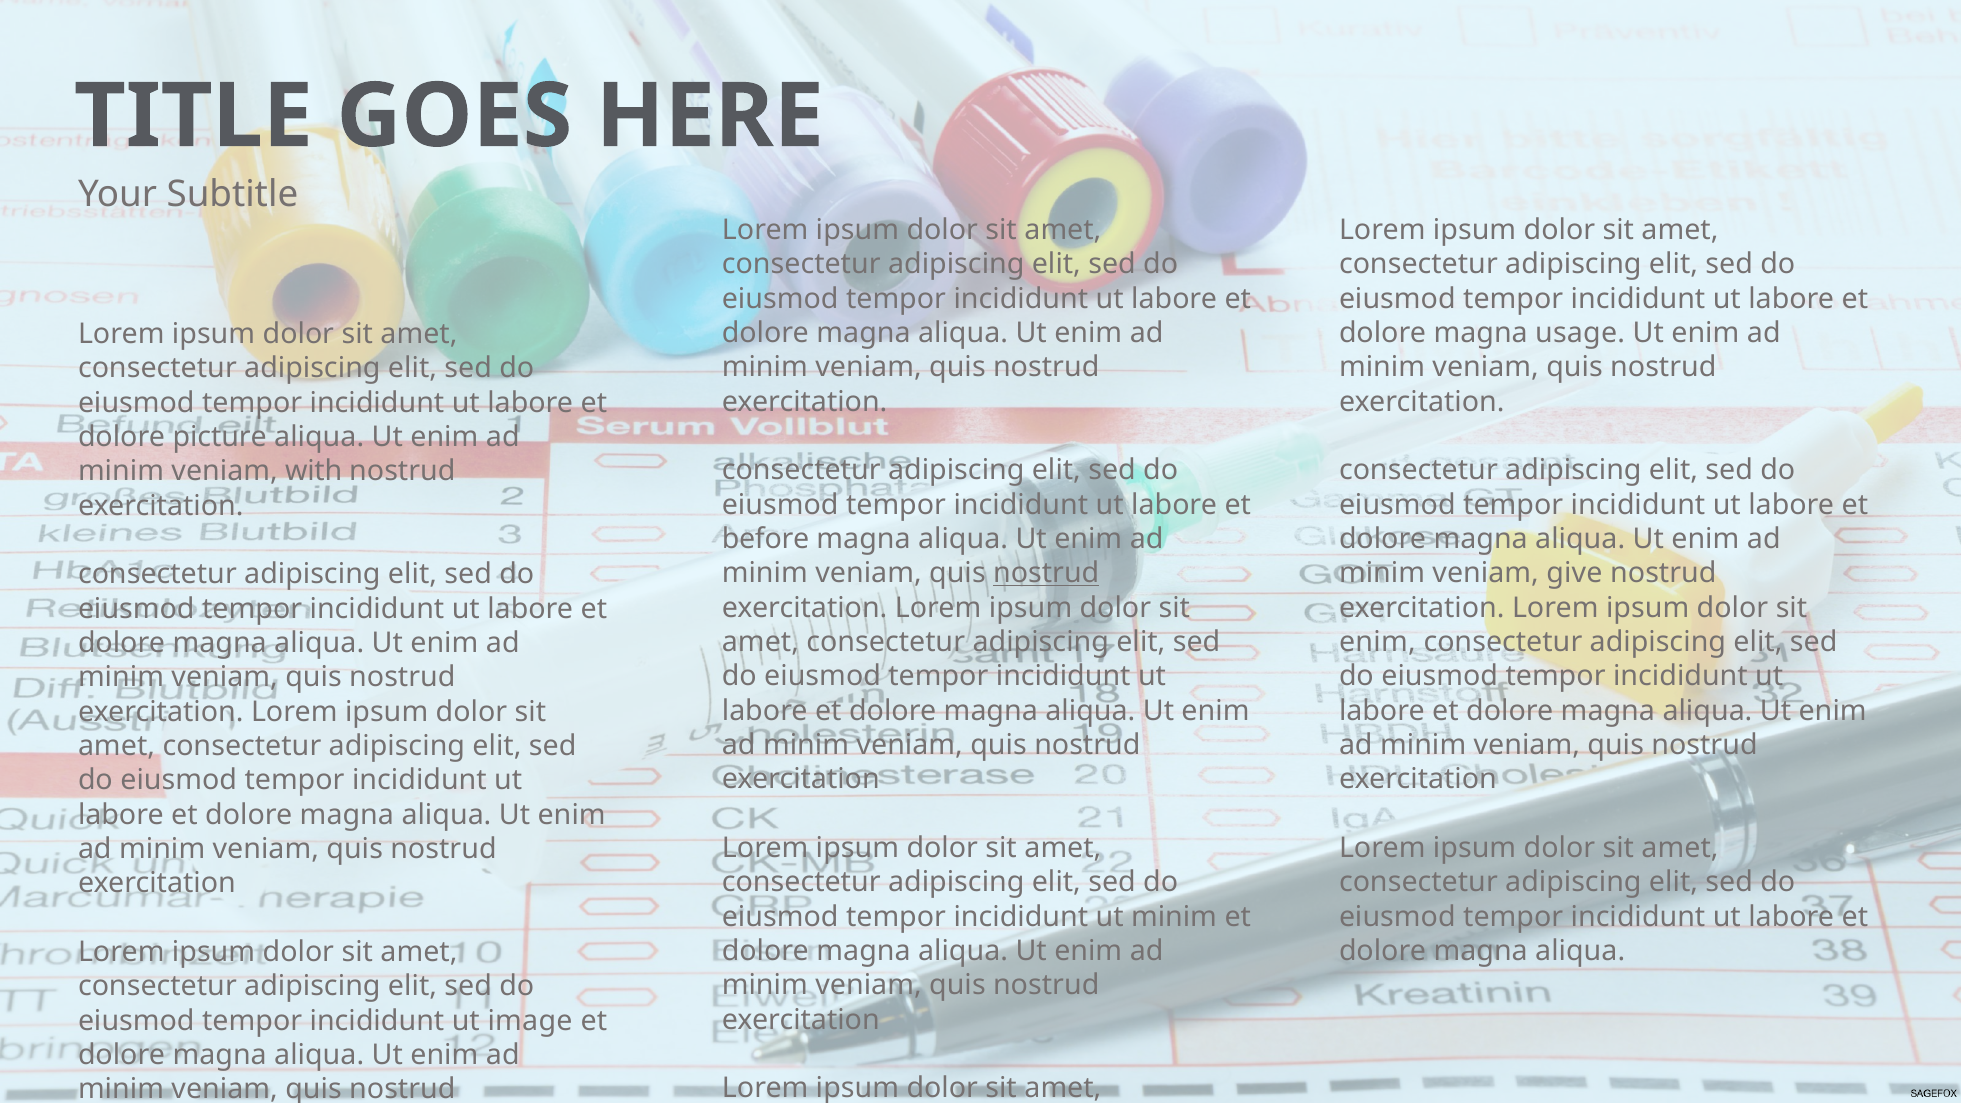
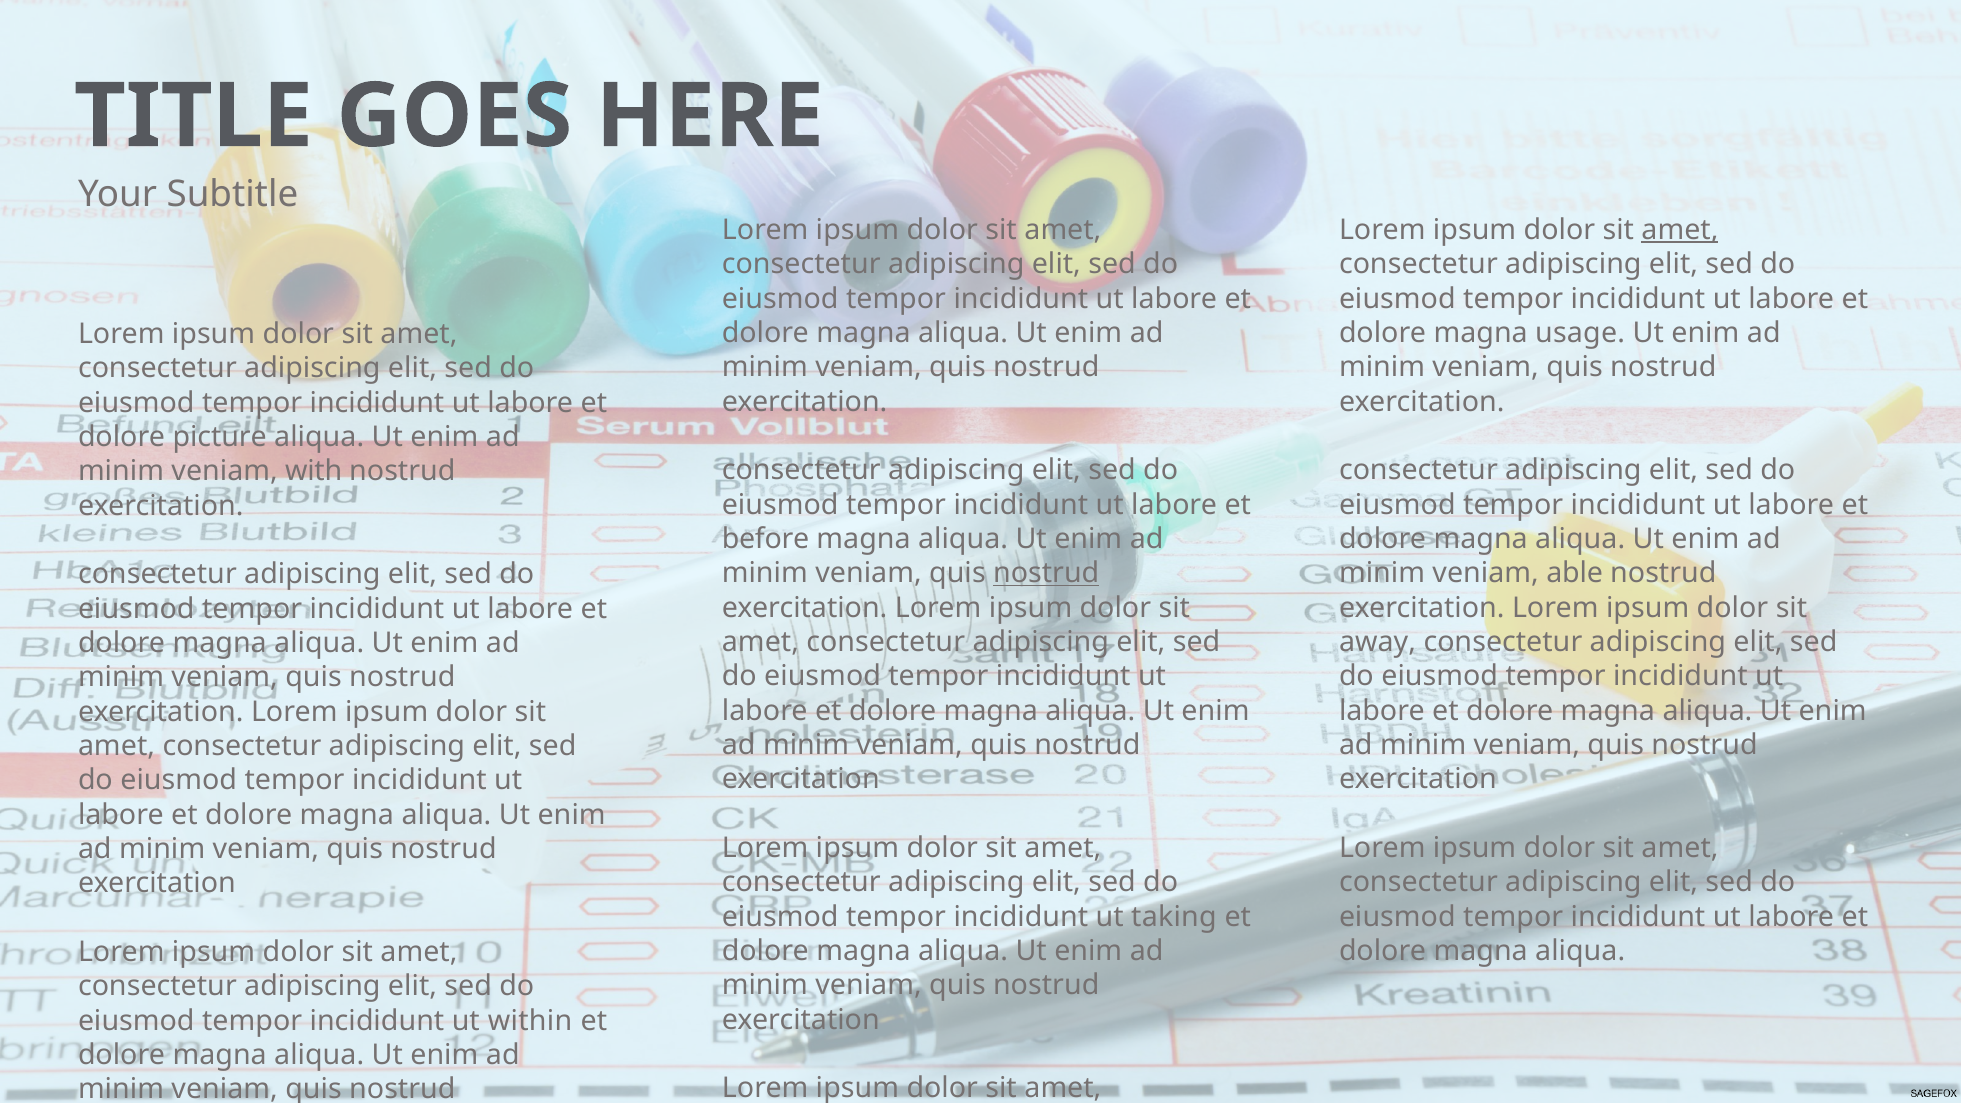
amet at (1680, 230) underline: none -> present
give: give -> able
enim at (1377, 642): enim -> away
ut minim: minim -> taking
image: image -> within
